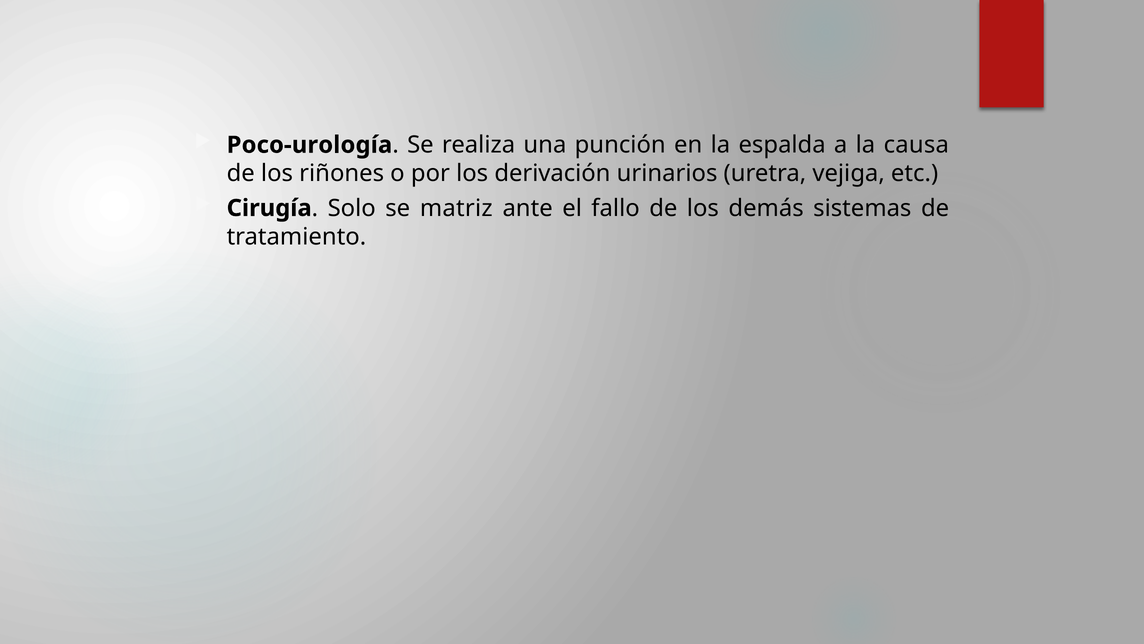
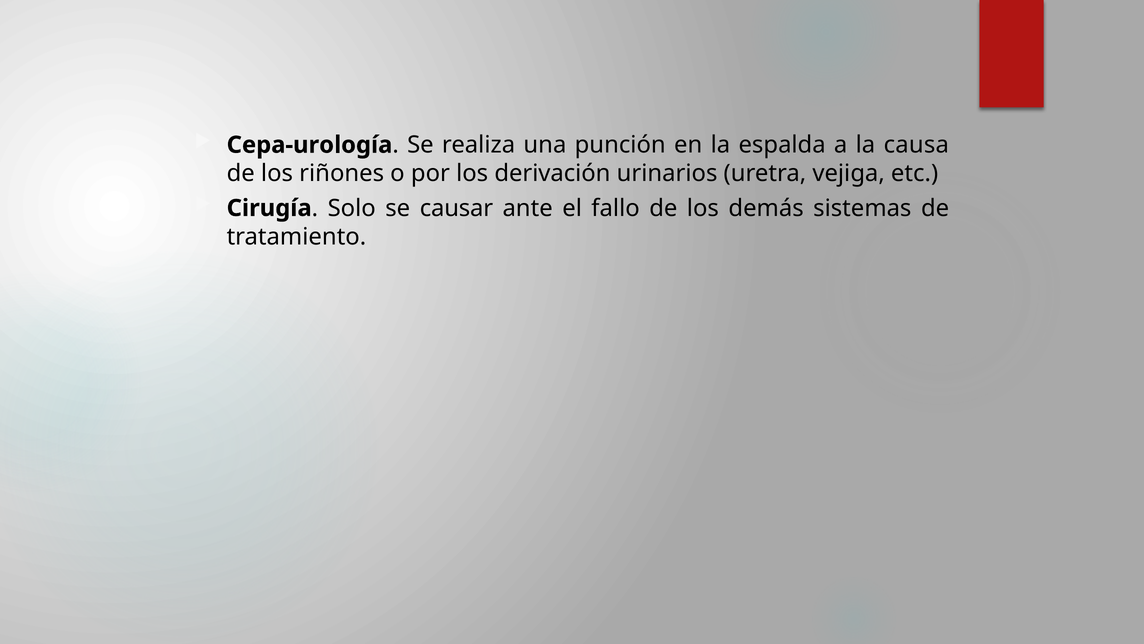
Poco-urología: Poco-urología -> Cepa-urología
matriz: matriz -> causar
